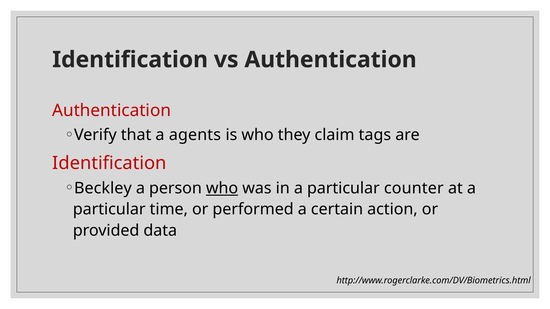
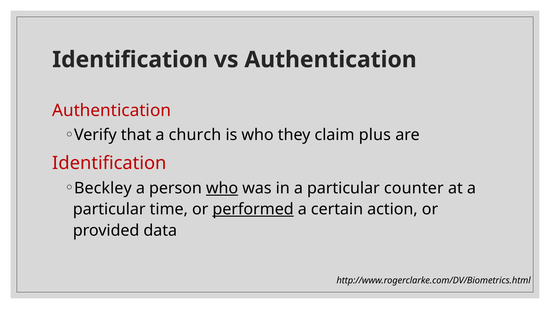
agents: agents -> church
tags: tags -> plus
performed underline: none -> present
